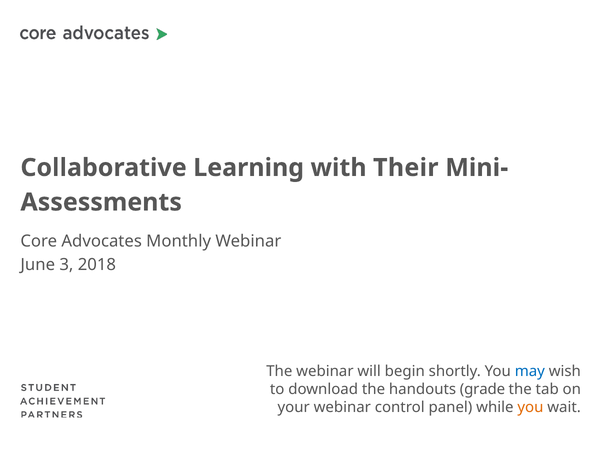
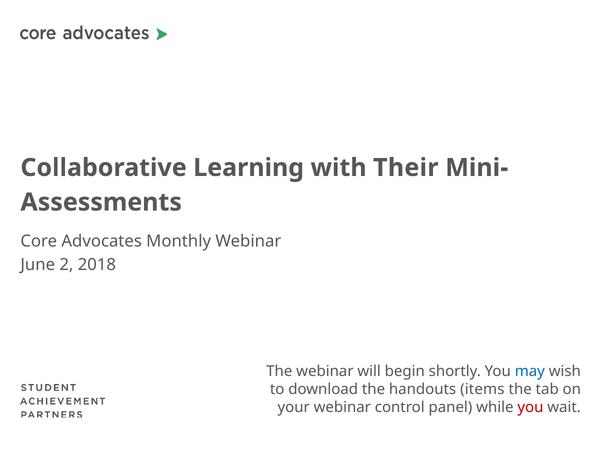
3: 3 -> 2
grade: grade -> items
you at (530, 407) colour: orange -> red
